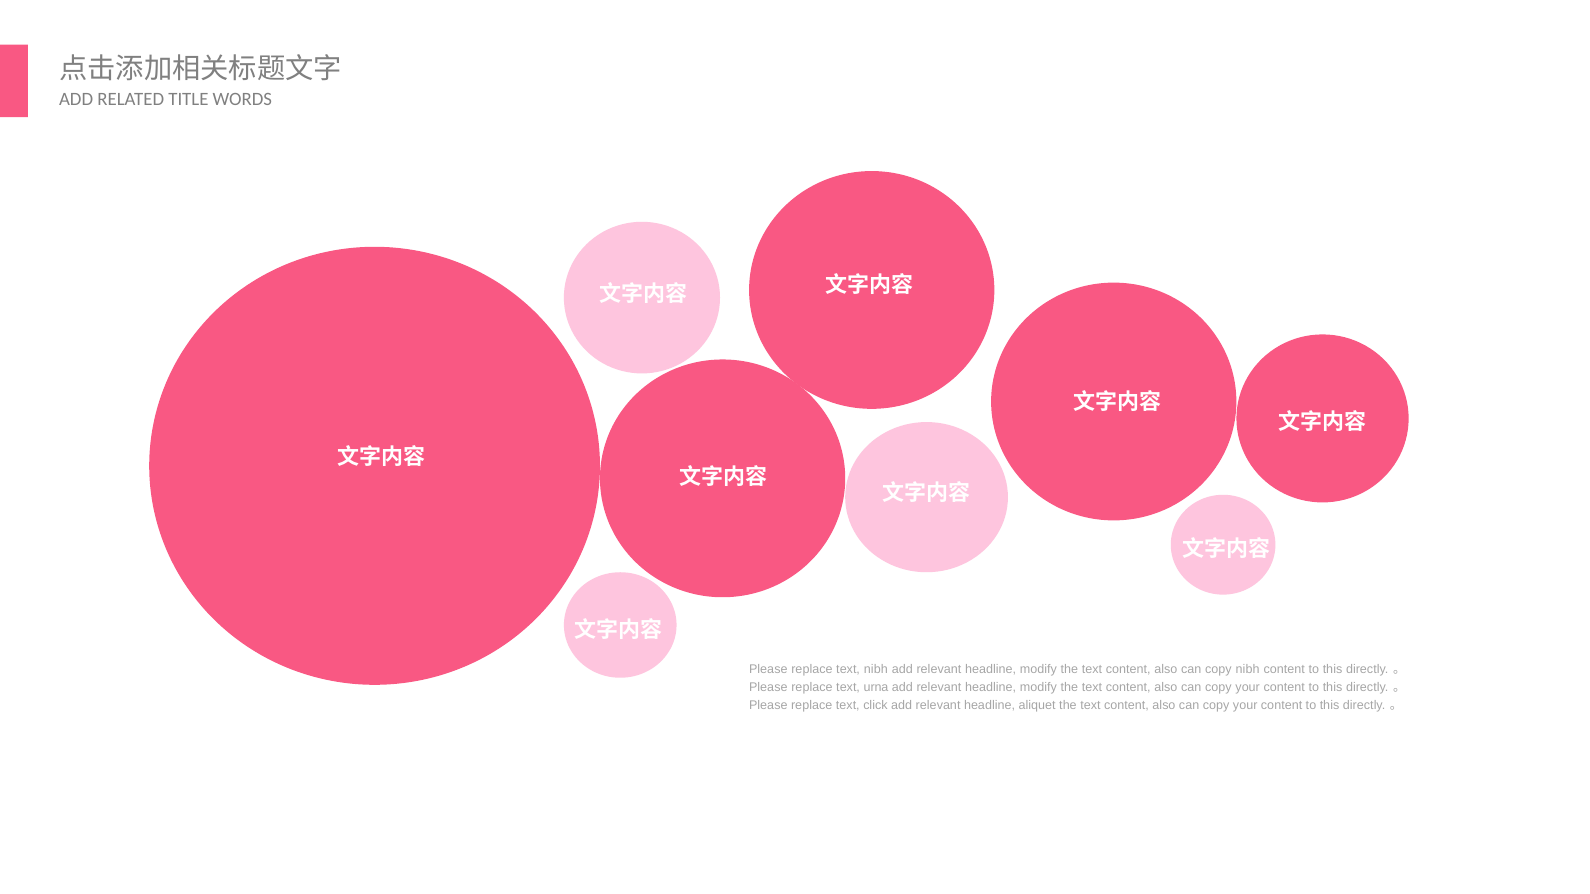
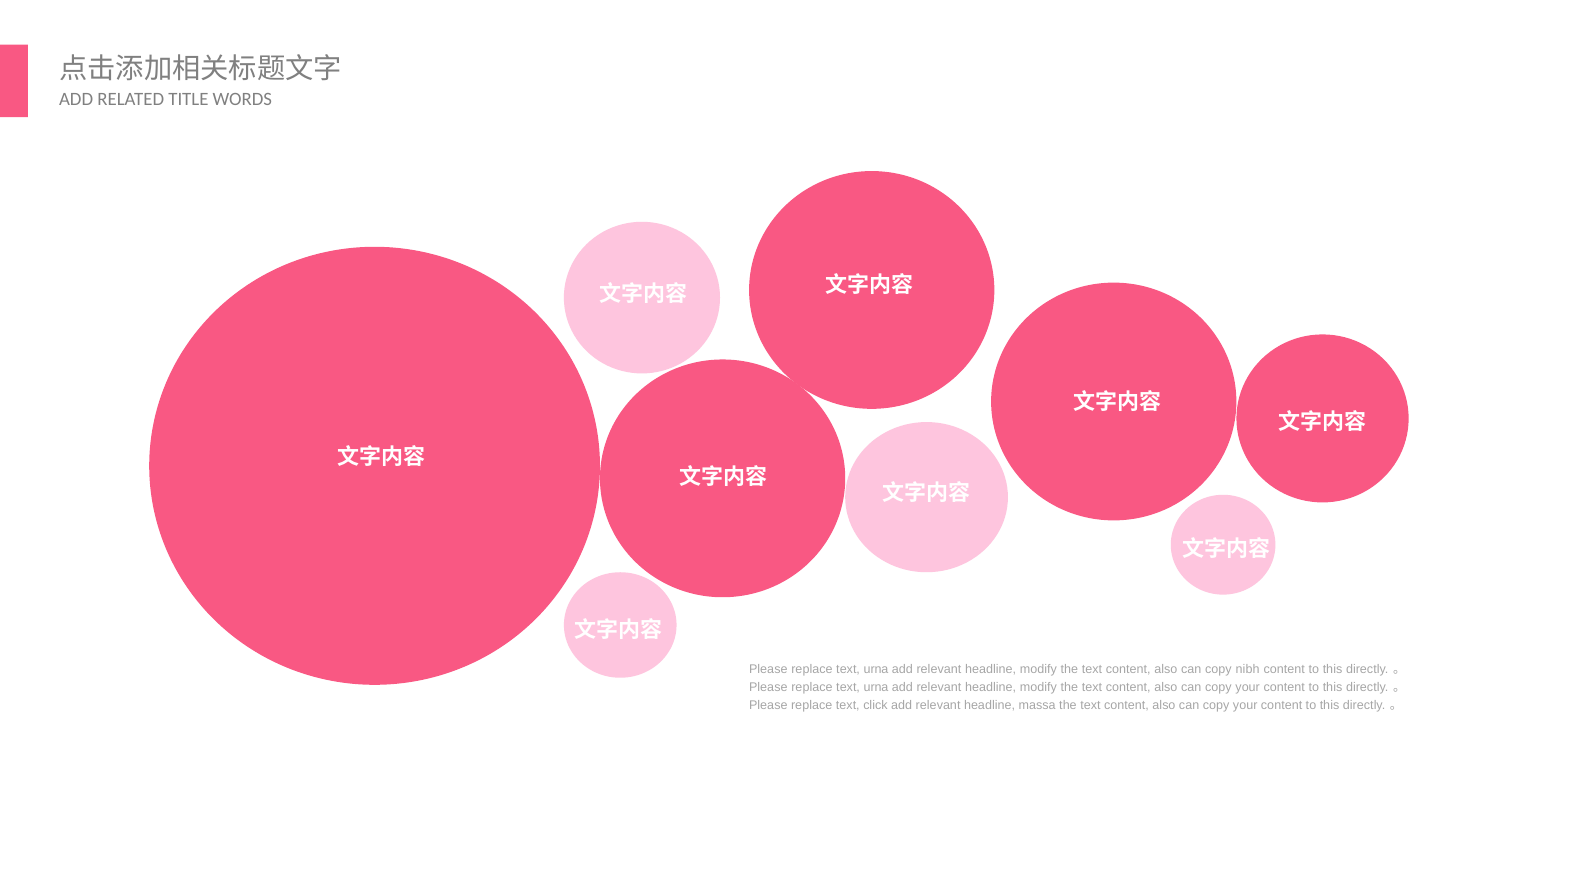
nibh at (876, 669): nibh -> urna
aliquet: aliquet -> massa
